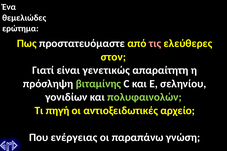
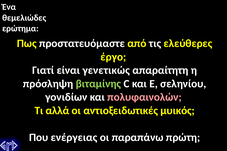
τις colour: pink -> white
στον: στον -> έργο
πολυφαινολών colour: light green -> pink
πηγή: πηγή -> αλλά
αρχείο: αρχείο -> μυικός
γνώση: γνώση -> πρώτη
